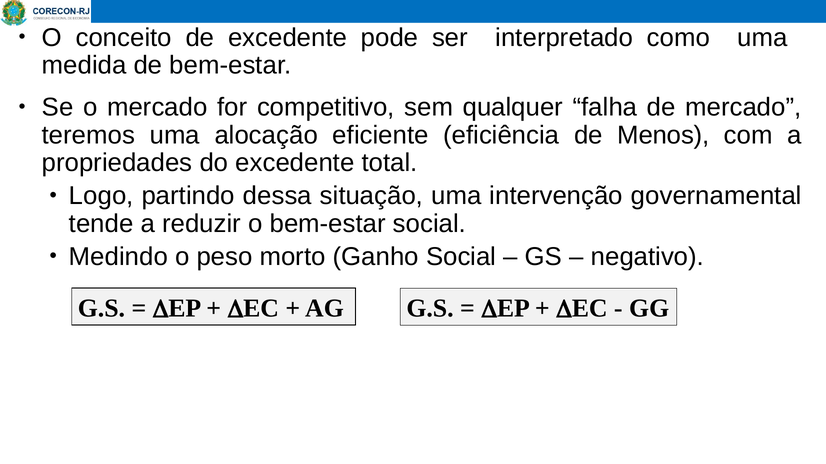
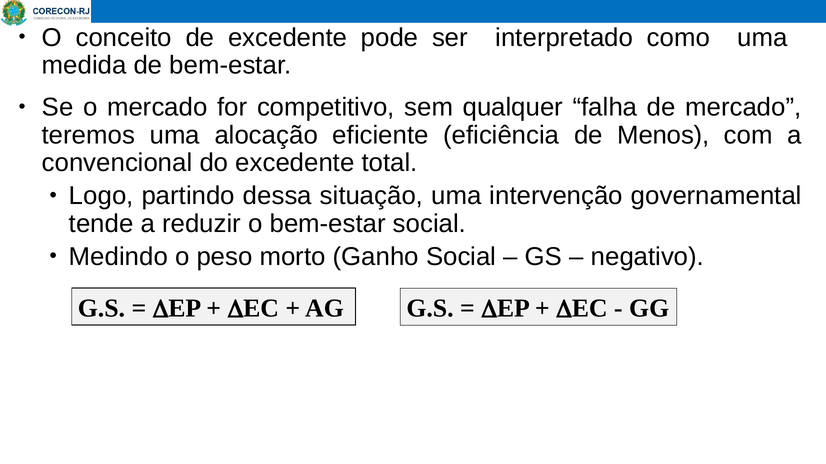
propriedades: propriedades -> convencional
